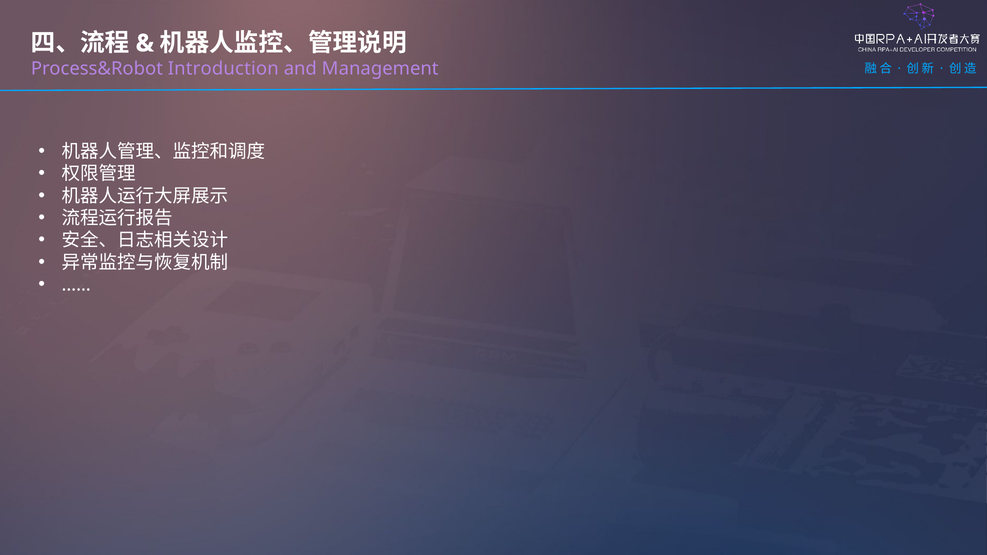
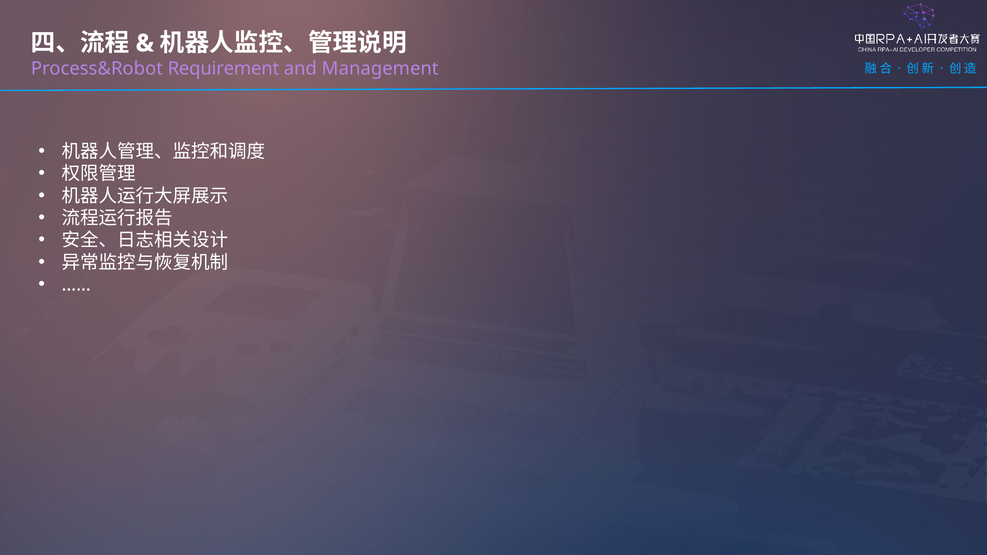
Introduction: Introduction -> Requirement
